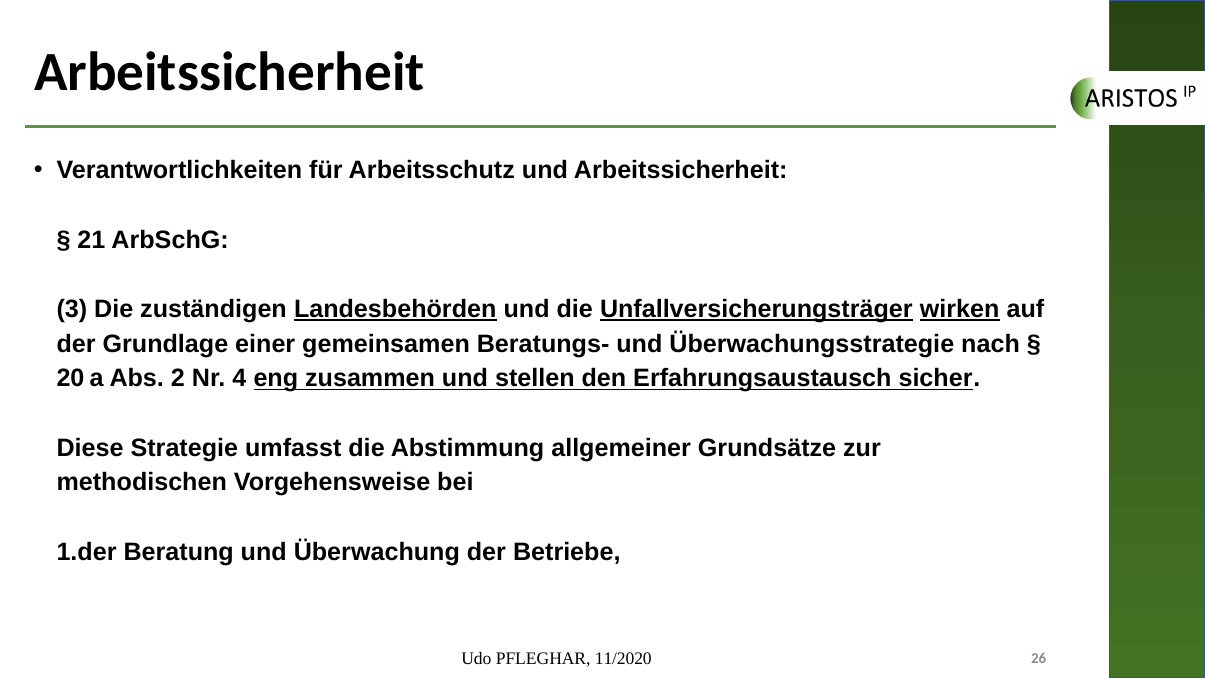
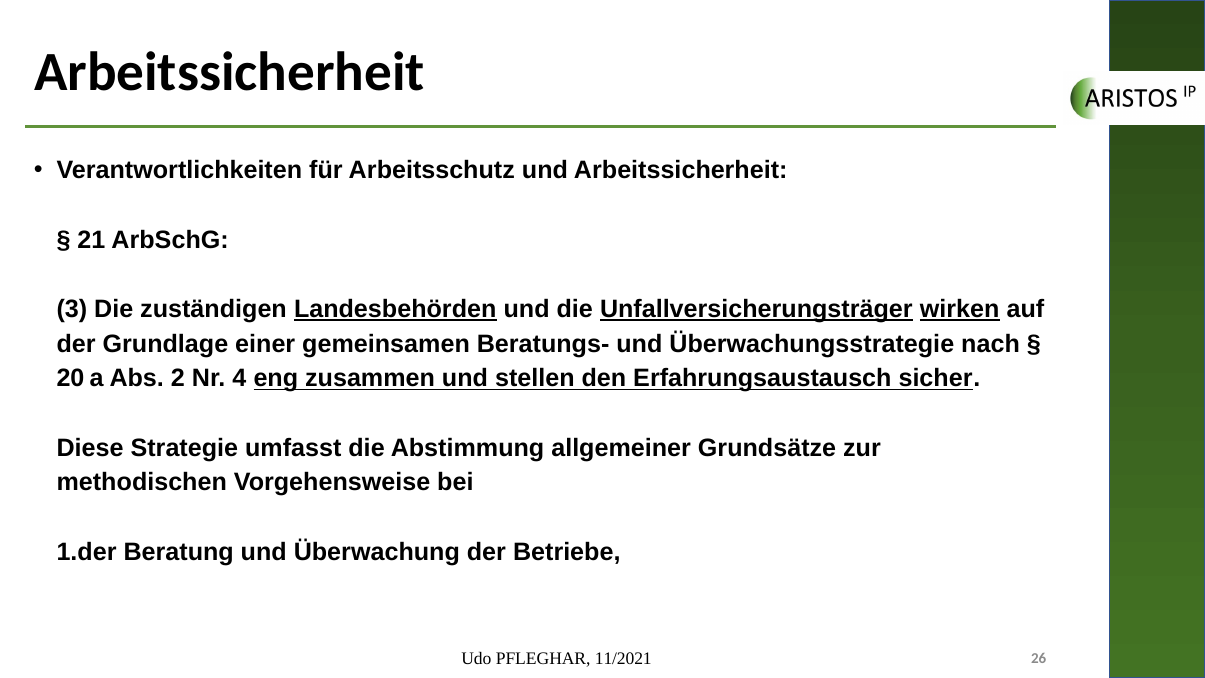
11/2020: 11/2020 -> 11/2021
